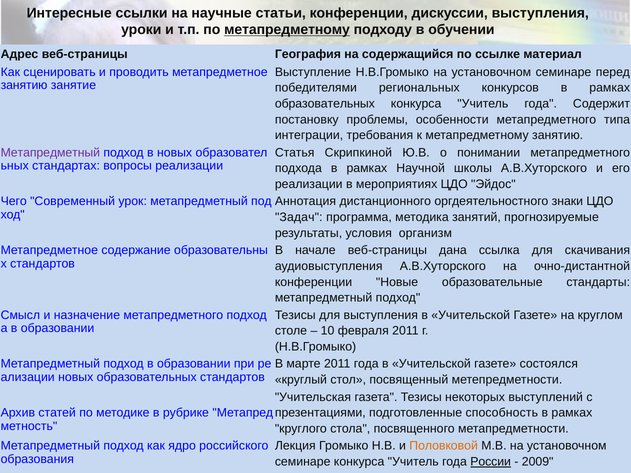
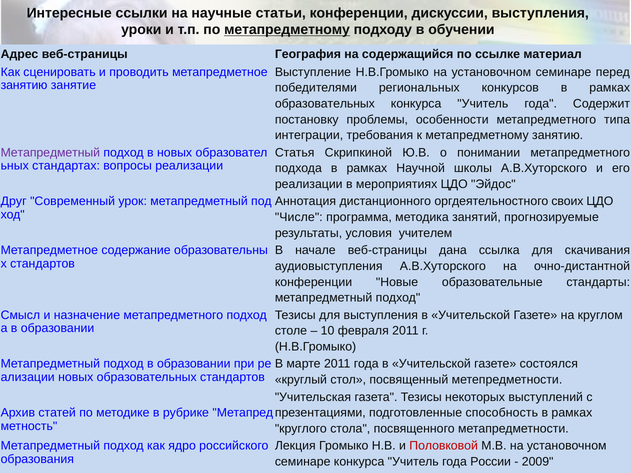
Чего: Чего -> Друг
знаки: знаки -> своих
Задач: Задач -> Числе
организм: организм -> учителем
Половковой at (444, 446) colour: orange -> red
России underline: present -> none
